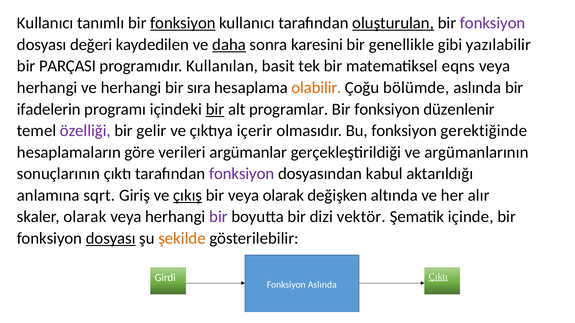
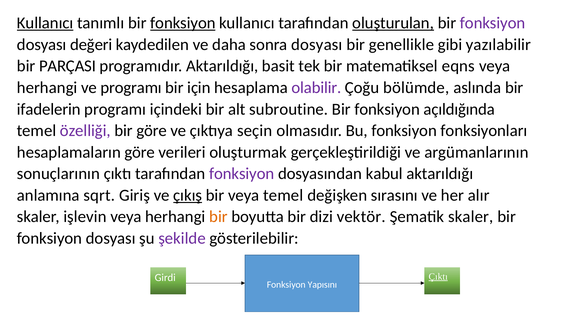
Kullanıcı at (45, 23) underline: none -> present
daha underline: present -> none
sonra karesini: karesini -> dosyası
programıdır Kullanılan: Kullanılan -> Aktarıldığı
ve herhangi: herhangi -> programı
sıra: sıra -> için
olabilir colour: orange -> purple
bir at (215, 109) underline: present -> none
programlar: programlar -> subroutine
düzenlenir: düzenlenir -> açıldığında
bir gelir: gelir -> göre
içerir: içerir -> seçin
gerektiğinde: gerektiğinde -> fonksiyonları
argümanlar: argümanlar -> oluşturmak
veya olarak: olarak -> temel
altında: altında -> sırasını
skaler olarak: olarak -> işlevin
bir at (218, 217) colour: purple -> orange
Şematik içinde: içinde -> skaler
dosyası at (111, 239) underline: present -> none
şekilde colour: orange -> purple
Fonksiyon Aslında: Aslında -> Yapısını
